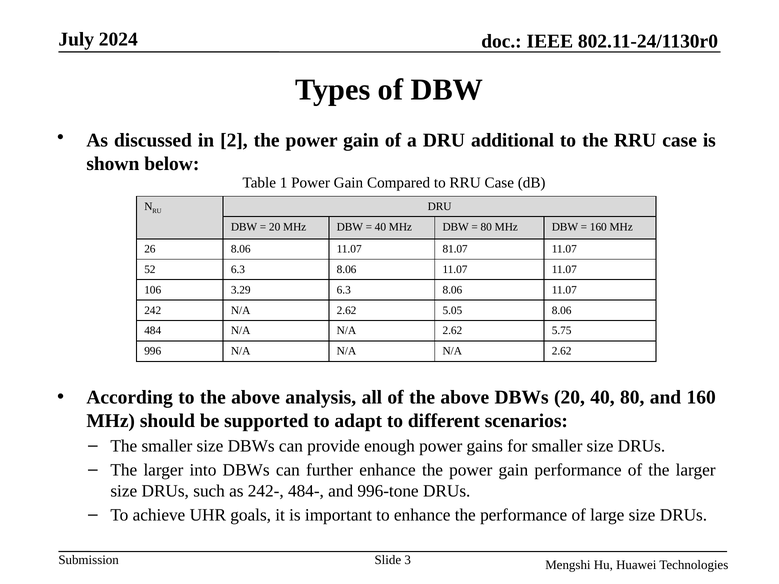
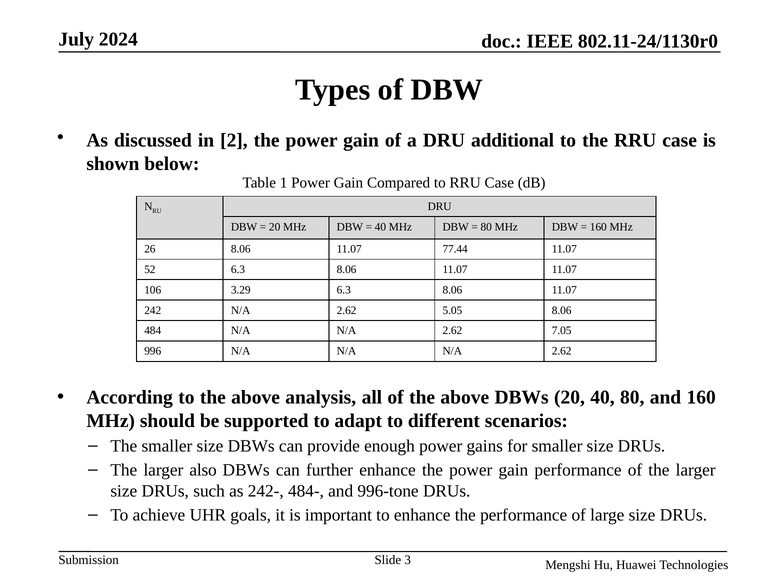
81.07: 81.07 -> 77.44
5.75: 5.75 -> 7.05
into: into -> also
